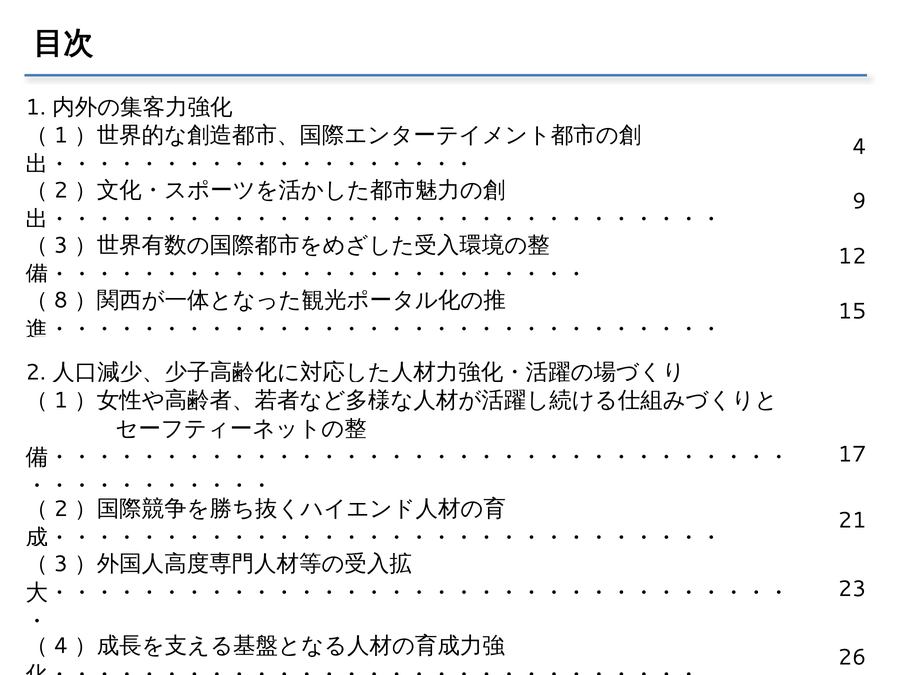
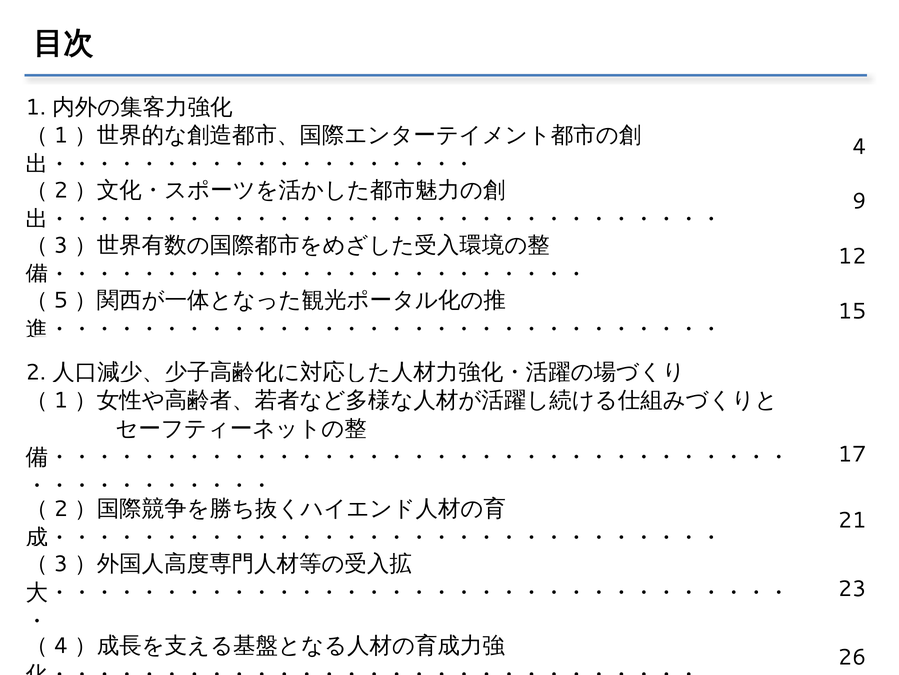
8 at (61, 300): 8 -> 5
